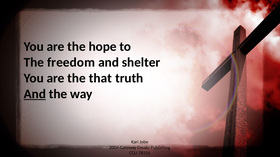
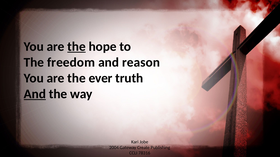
the at (77, 47) underline: none -> present
shelter: shelter -> reason
that: that -> ever
